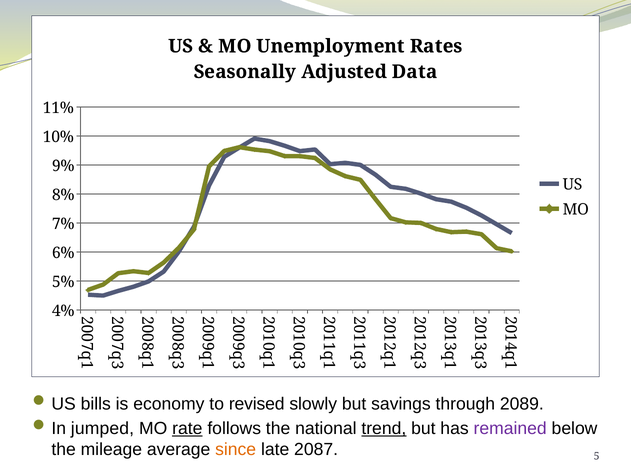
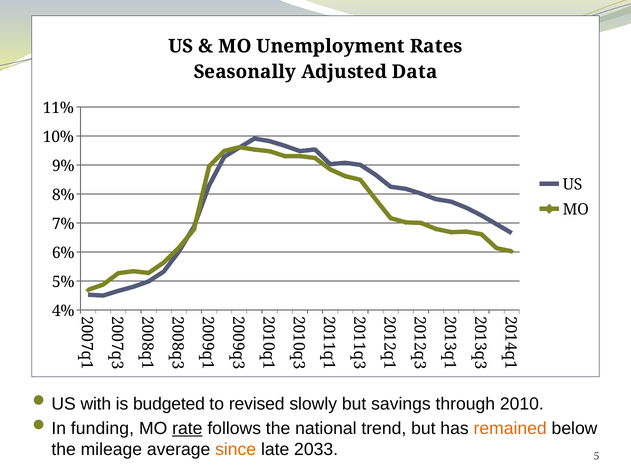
bills: bills -> with
economy: economy -> budgeted
2089: 2089 -> 2010
jumped: jumped -> funding
trend underline: present -> none
remained colour: purple -> orange
2087: 2087 -> 2033
